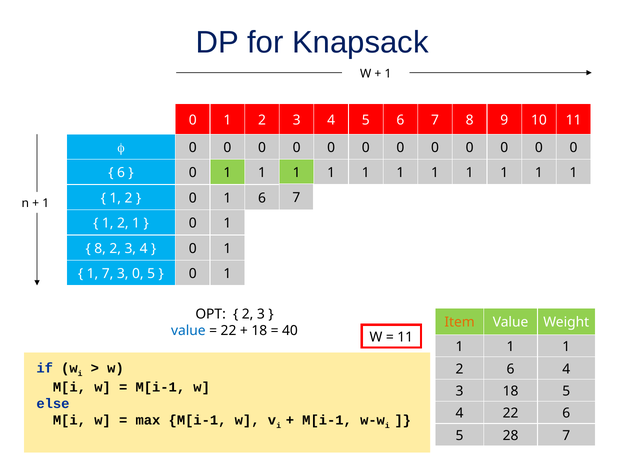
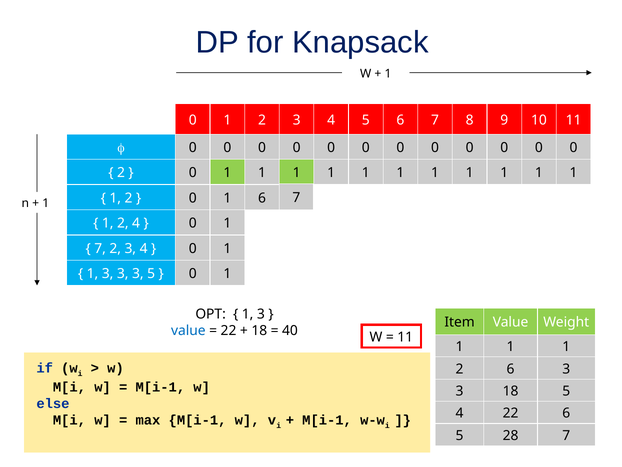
6 at (121, 173): 6 -> 2
2 1: 1 -> 4
8 at (100, 248): 8 -> 7
7 at (108, 273): 7 -> 3
0 at (138, 273): 0 -> 3
2 at (248, 314): 2 -> 1
Item colour: orange -> black
6 4: 4 -> 3
